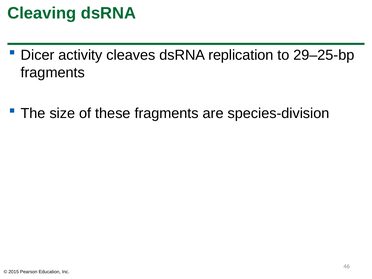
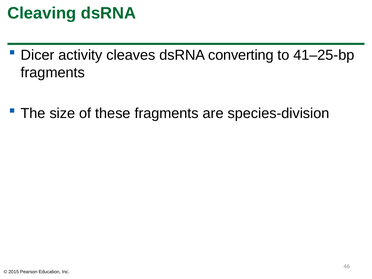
replication: replication -> converting
29–25-bp: 29–25-bp -> 41–25-bp
